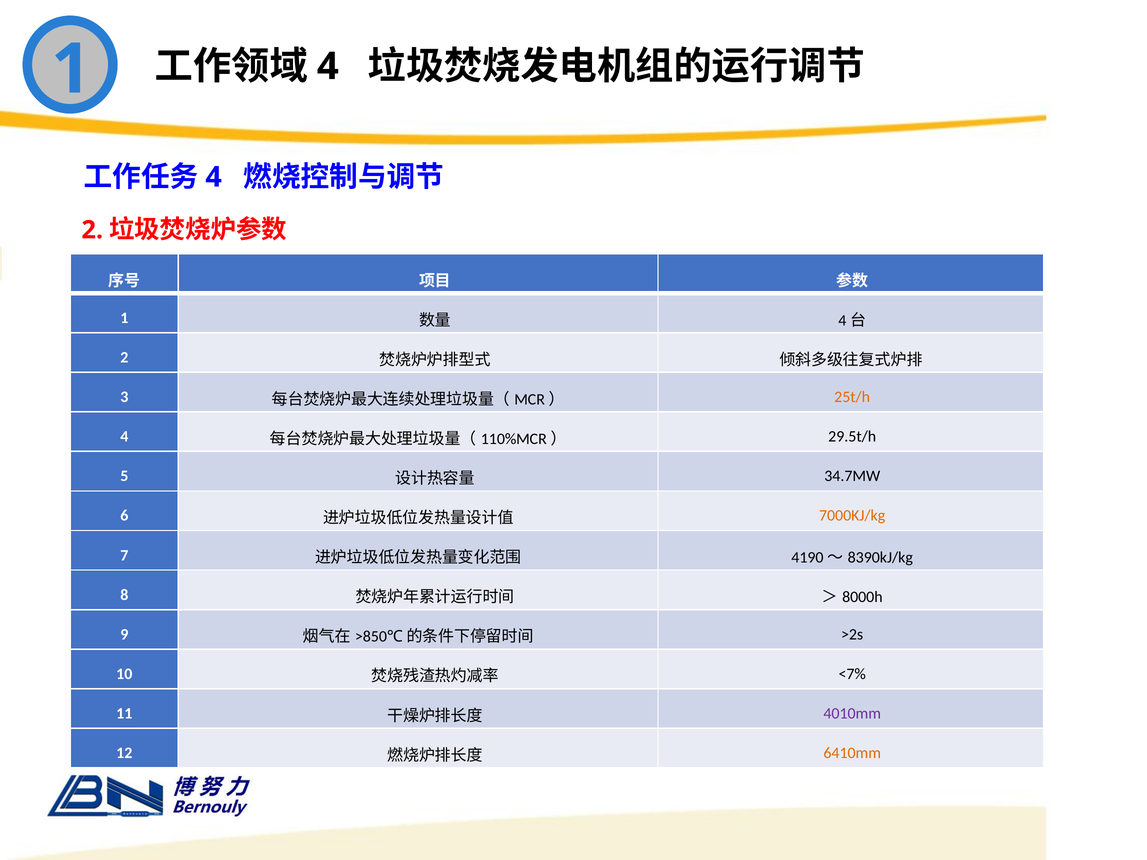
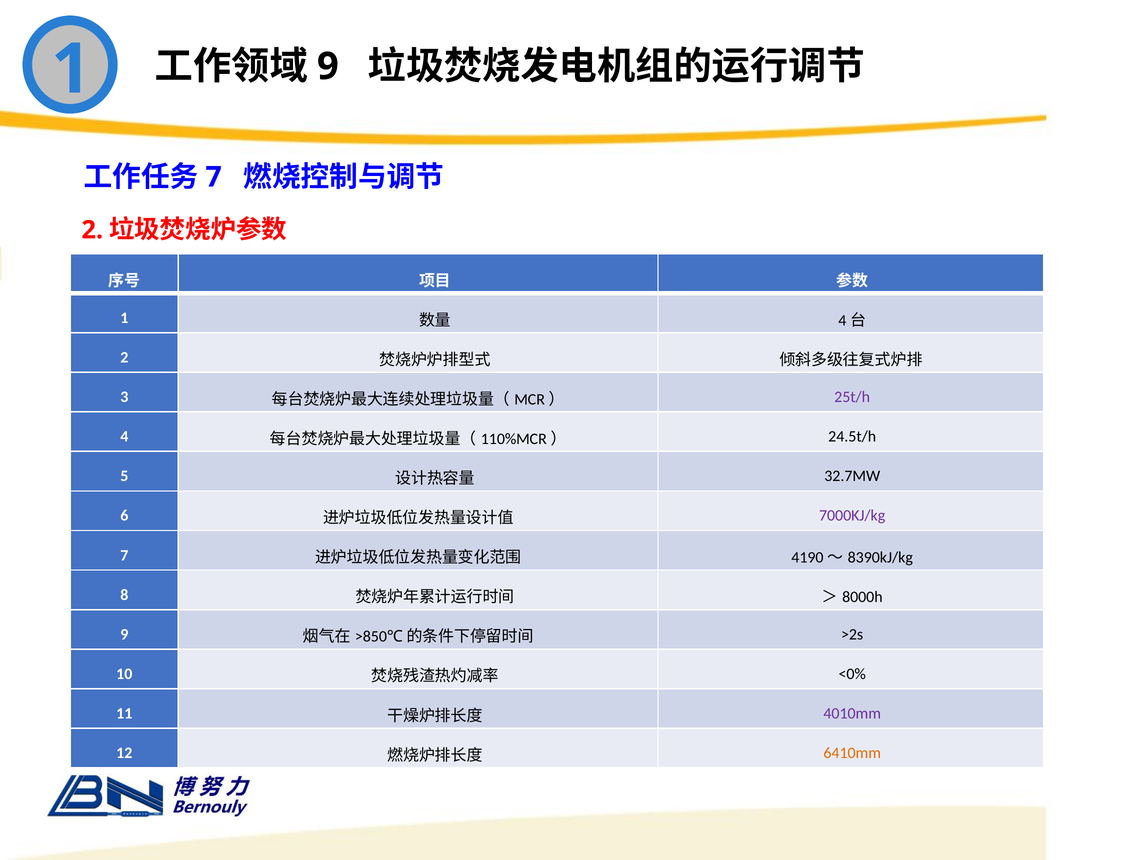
4 at (328, 66): 4 -> 9
4 at (214, 177): 4 -> 7
25t/h colour: orange -> purple
29.5t/h: 29.5t/h -> 24.5t/h
34.7MW: 34.7MW -> 32.7MW
7000KJ/kg colour: orange -> purple
<7%: <7% -> <0%
